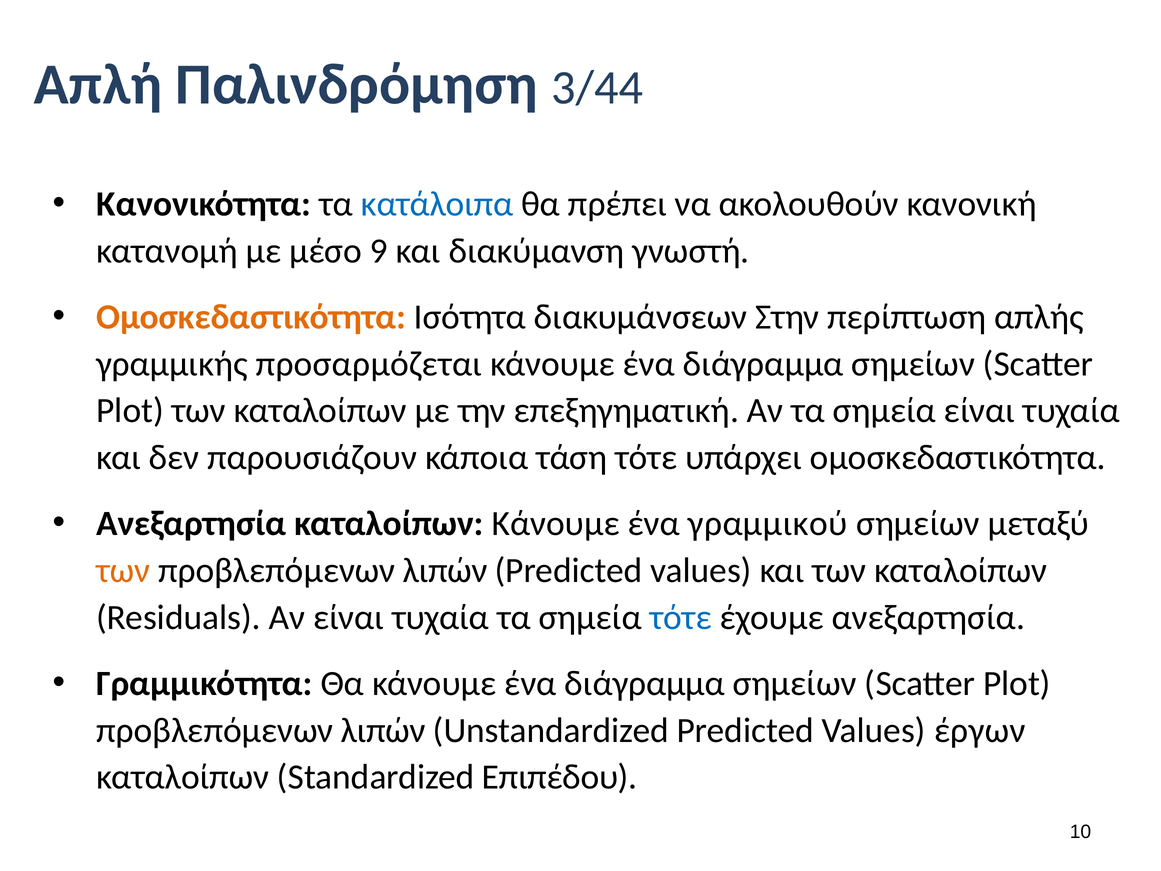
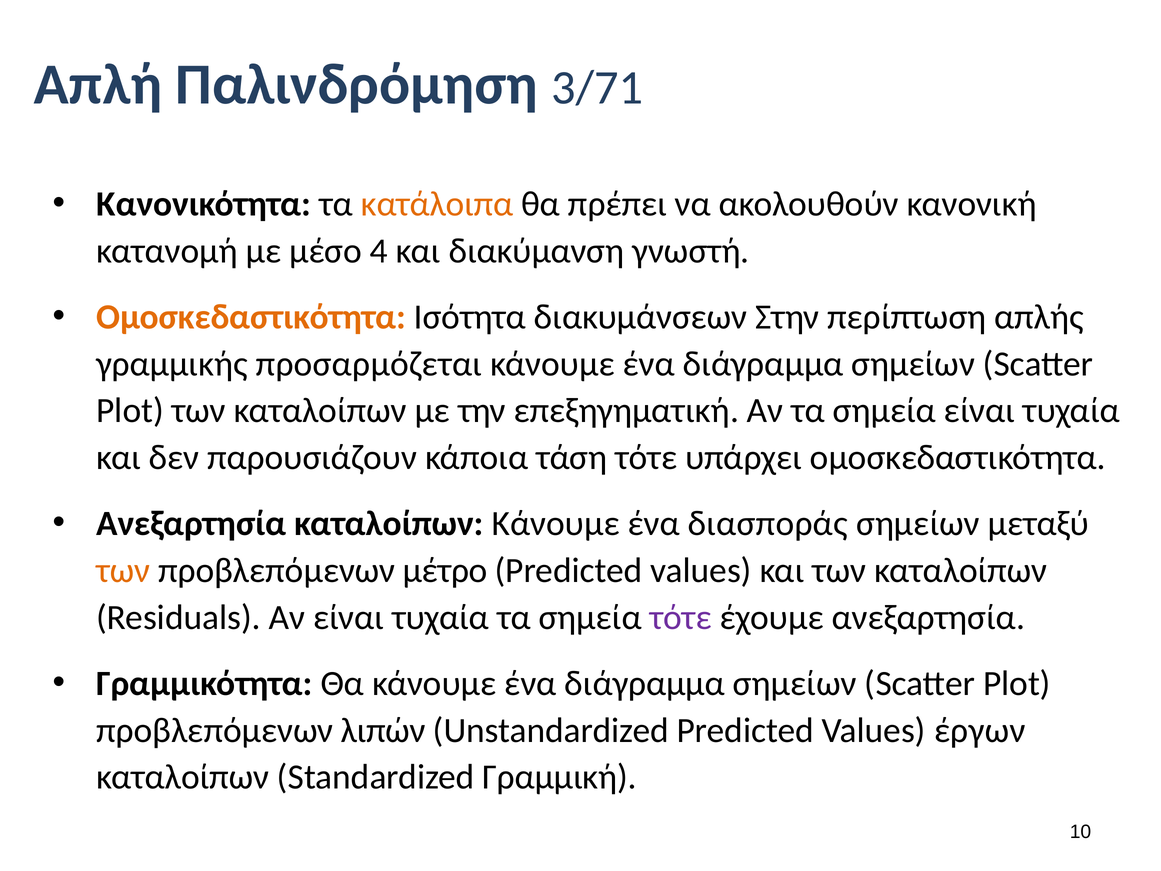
3/44: 3/44 -> 3/71
κατάλοιπα colour: blue -> orange
9: 9 -> 4
γραμμικού: γραμμικού -> διασποράς
λιπών at (445, 570): λιπών -> μέτρο
τότε at (681, 617) colour: blue -> purple
Επιπέδου: Επιπέδου -> Γραμμική
